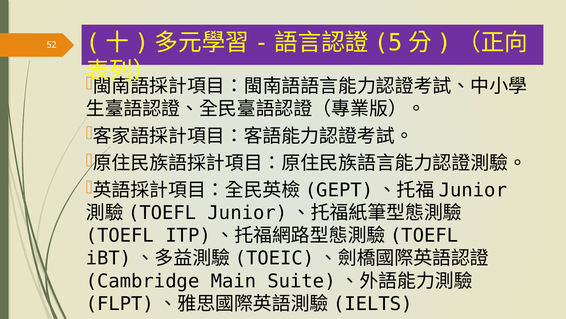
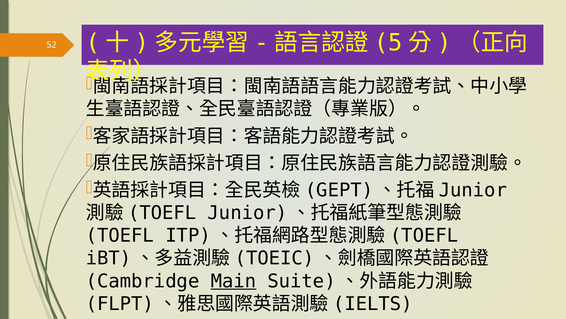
Main underline: none -> present
